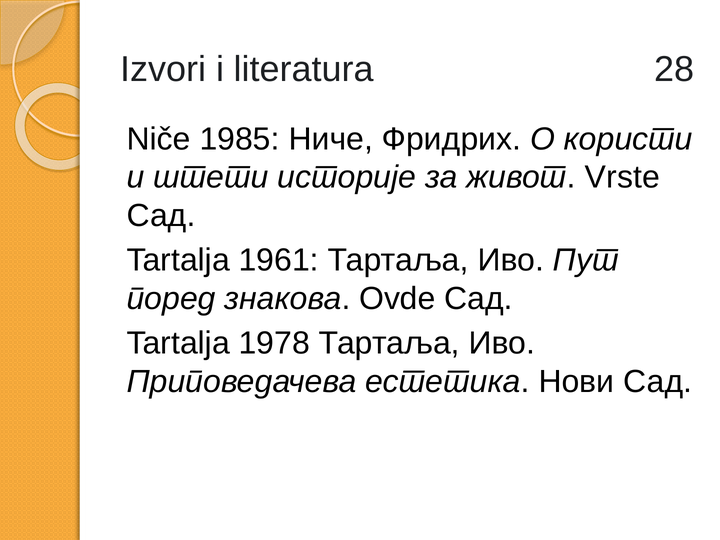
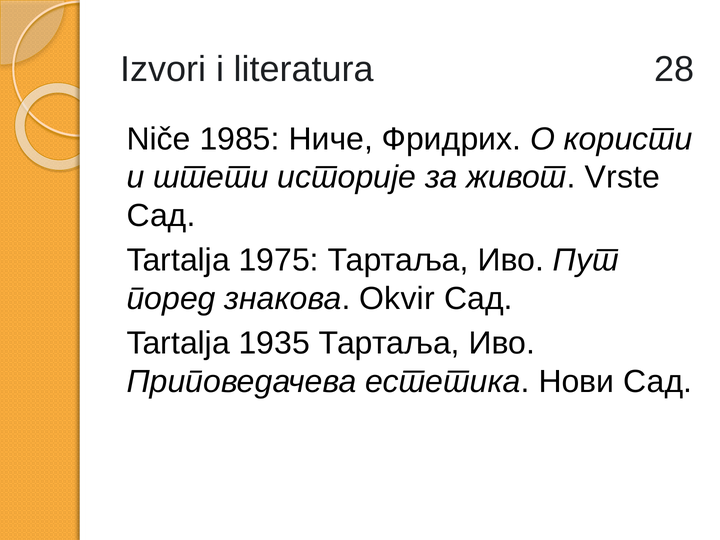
1961: 1961 -> 1975
Ovde: Ovde -> Okvir
1978: 1978 -> 1935
